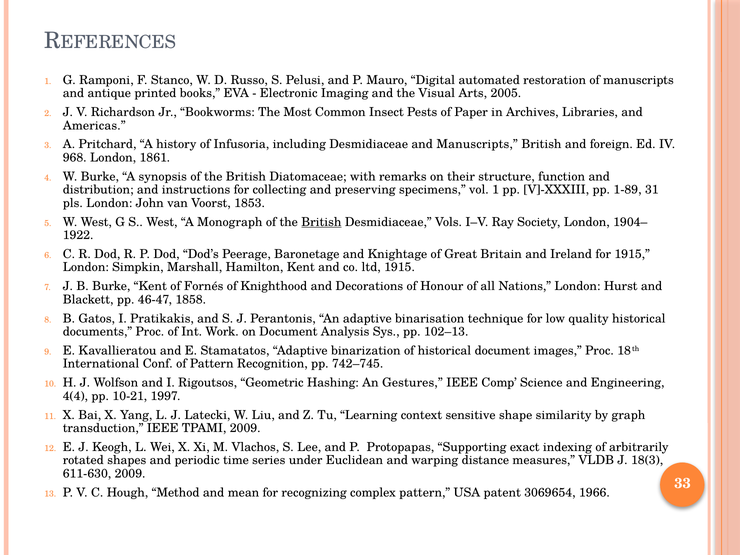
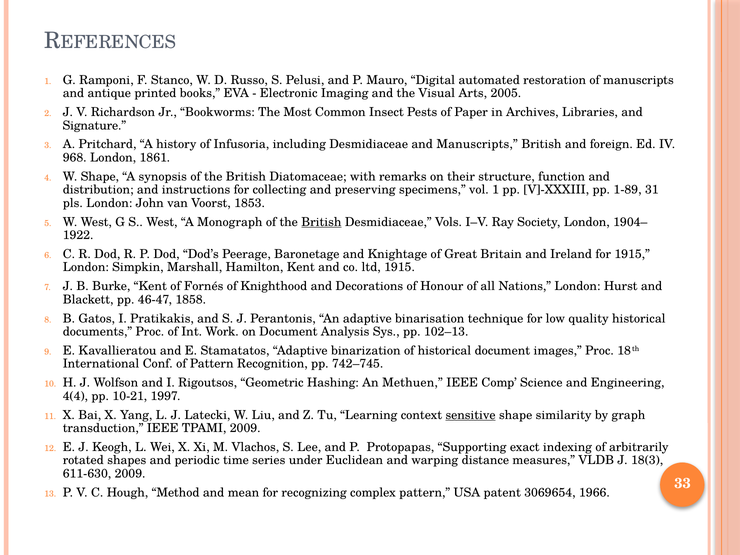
Americas: Americas -> Signature
W Burke: Burke -> Shape
Gestures: Gestures -> Methuen
sensitive underline: none -> present
